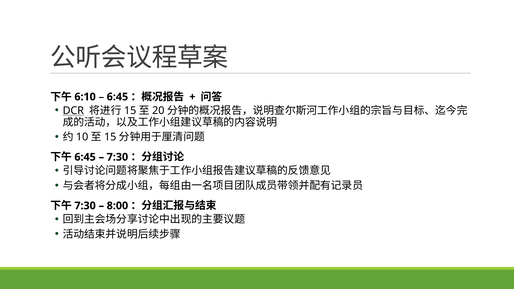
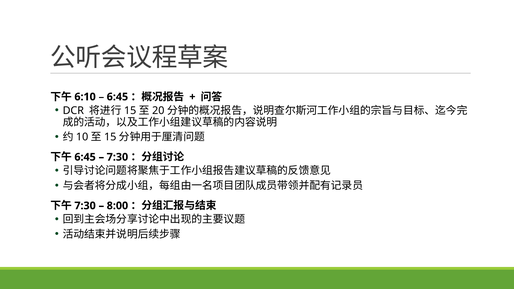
DCR underline: present -> none
